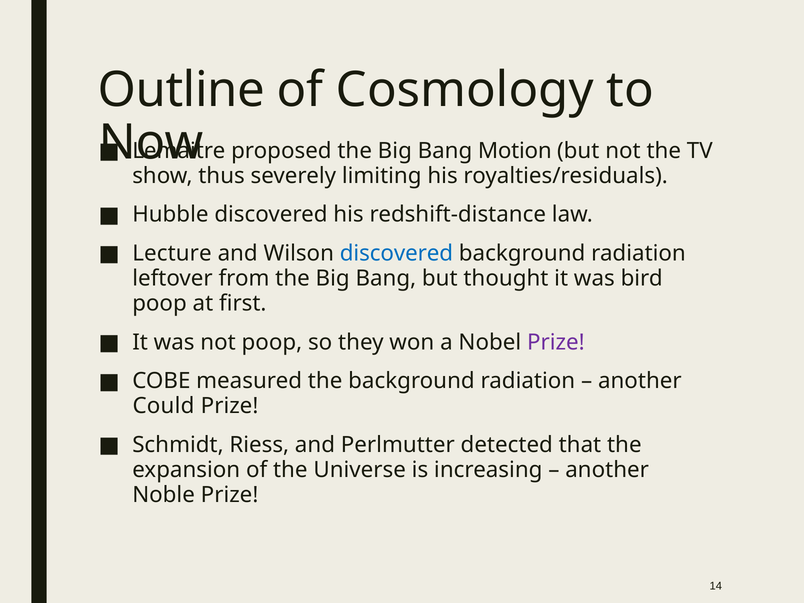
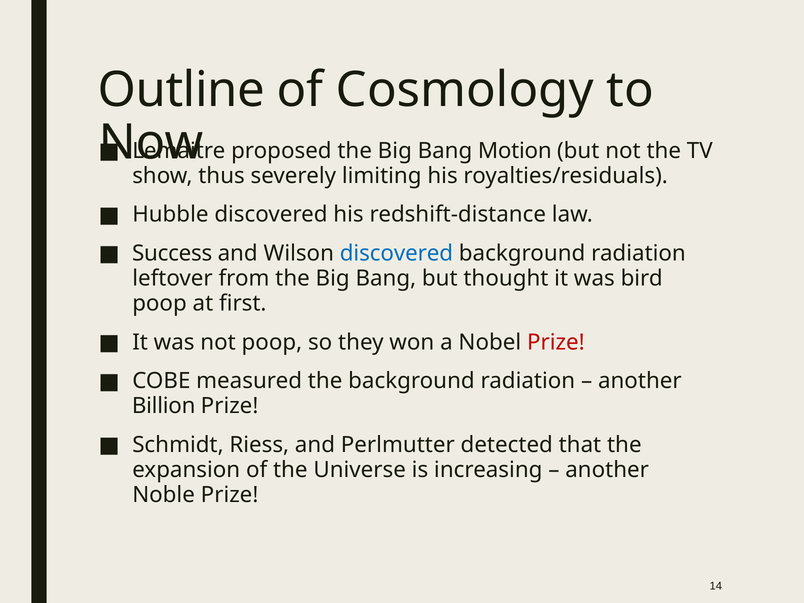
Lecture: Lecture -> Success
Prize at (556, 342) colour: purple -> red
Could: Could -> Billion
